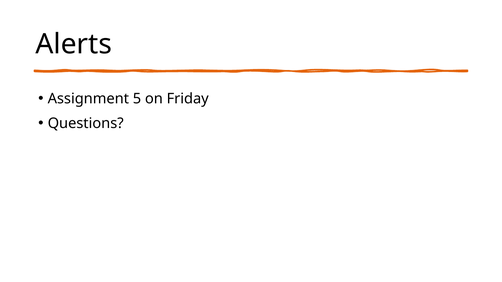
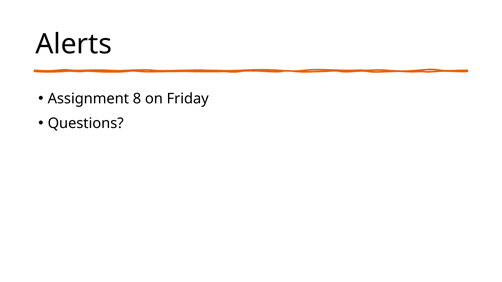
5: 5 -> 8
